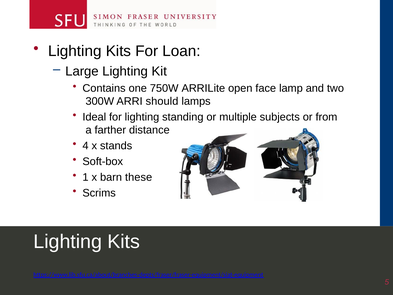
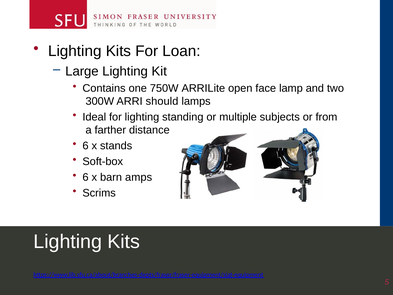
4 at (86, 146): 4 -> 6
1 at (86, 177): 1 -> 6
these: these -> amps
